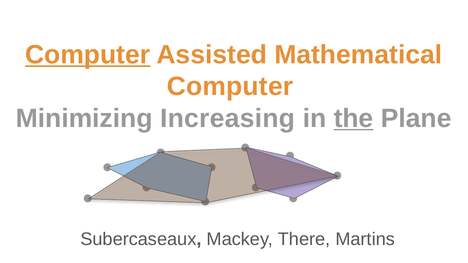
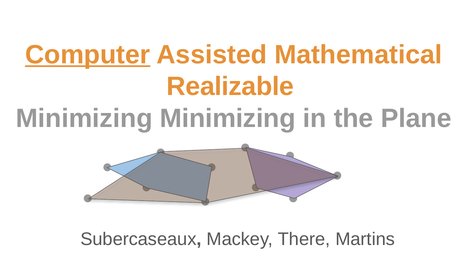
Computer at (230, 87): Computer -> Realizable
Minimizing Increasing: Increasing -> Minimizing
the underline: present -> none
